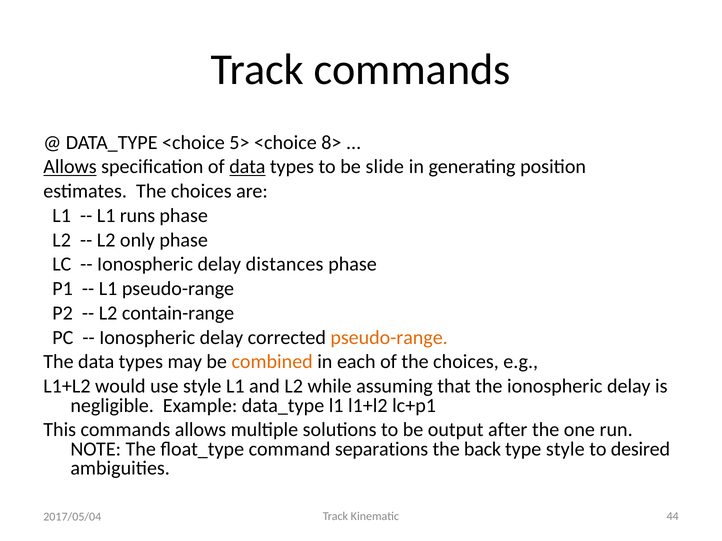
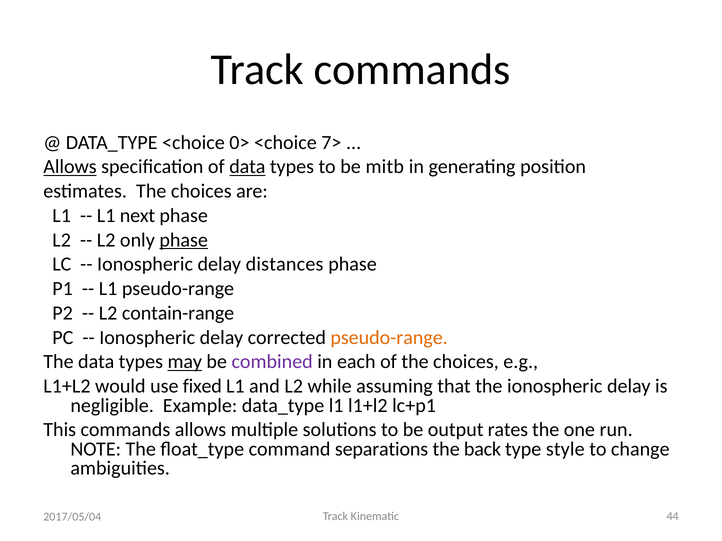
5>: 5> -> 0>
8>: 8> -> 7>
slide: slide -> mitb
runs: runs -> next
phase at (184, 240) underline: none -> present
may underline: none -> present
combined colour: orange -> purple
use style: style -> fixed
after: after -> rates
desired: desired -> change
